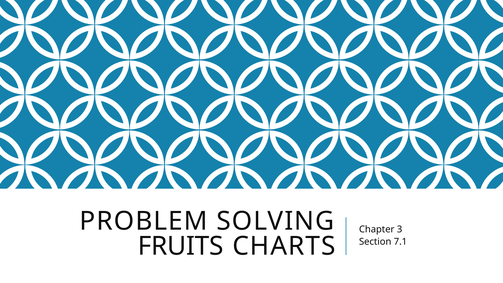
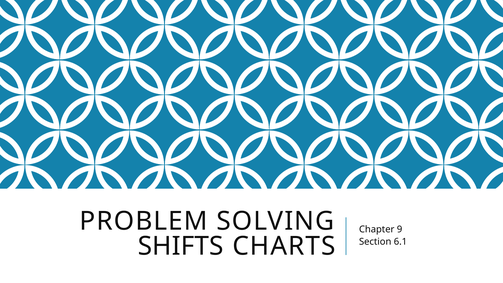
3: 3 -> 9
FRUITS: FRUITS -> SHIFTS
7.1: 7.1 -> 6.1
